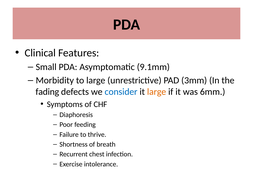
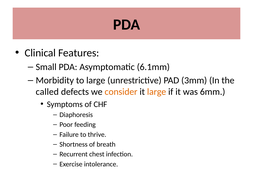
9.1mm: 9.1mm -> 6.1mm
fading: fading -> called
consider colour: blue -> orange
